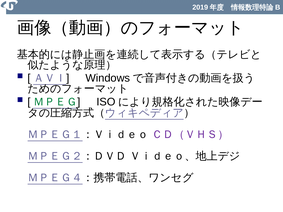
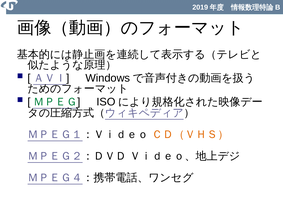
ＣＤ（ＶＨＳ） colour: purple -> orange
